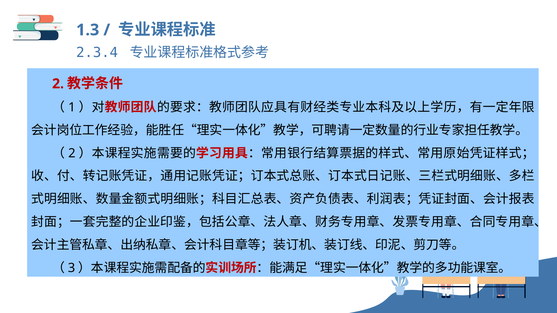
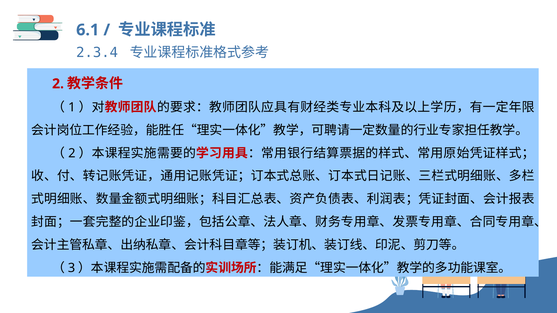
1.3: 1.3 -> 6.1
